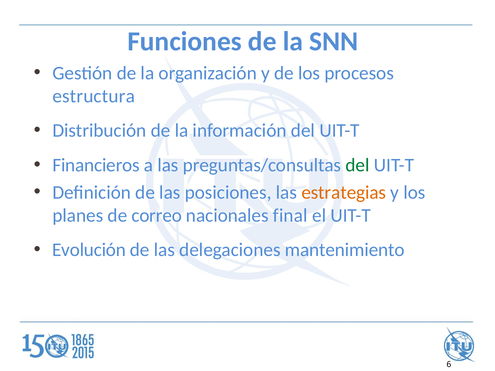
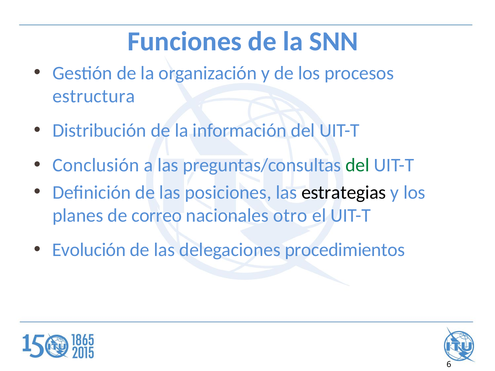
Financieros: Financieros -> Conclusión
estrategias colour: orange -> black
final: final -> otro
mantenimiento: mantenimiento -> procedimientos
